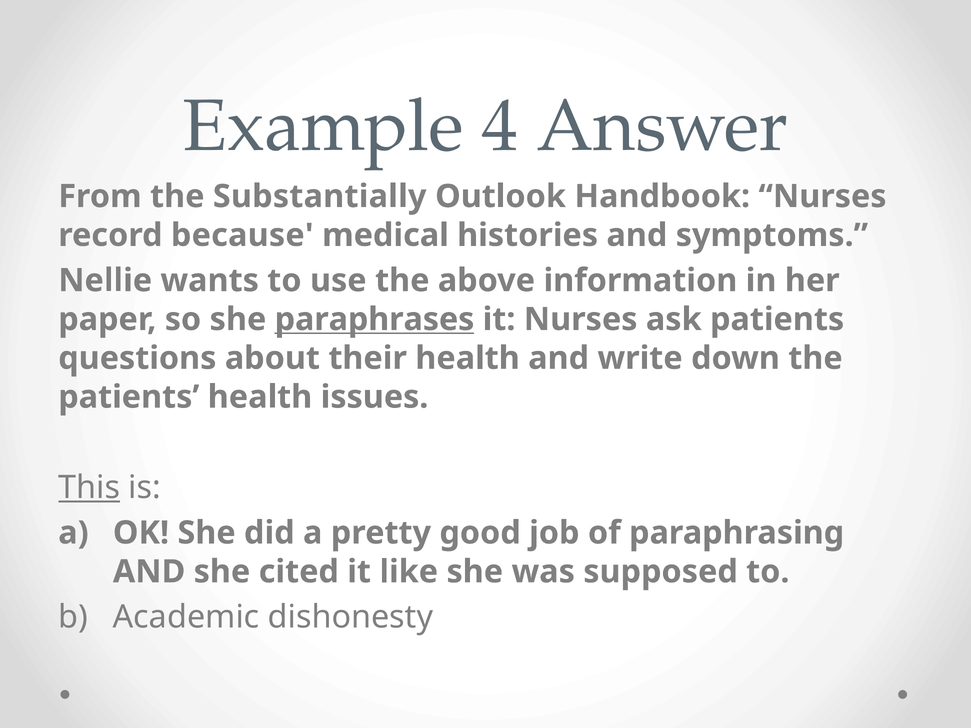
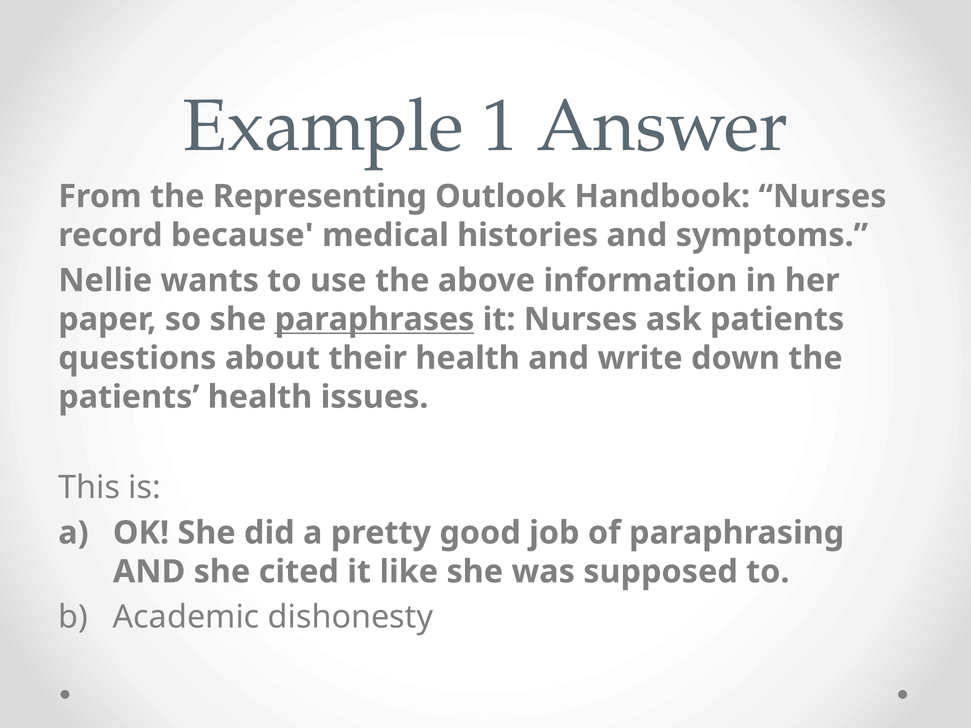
4: 4 -> 1
Substantially: Substantially -> Representing
This underline: present -> none
